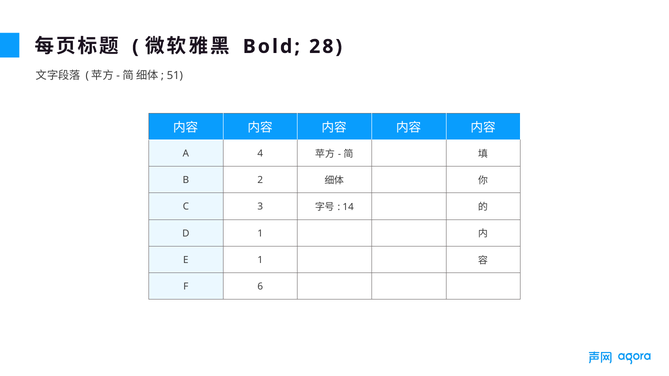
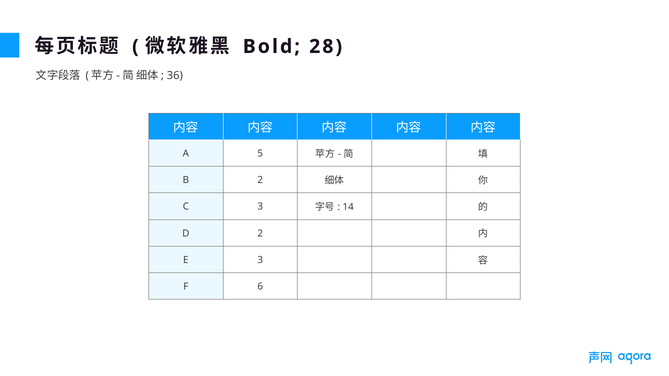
51: 51 -> 36
4: 4 -> 5
D 1: 1 -> 2
E 1: 1 -> 3
